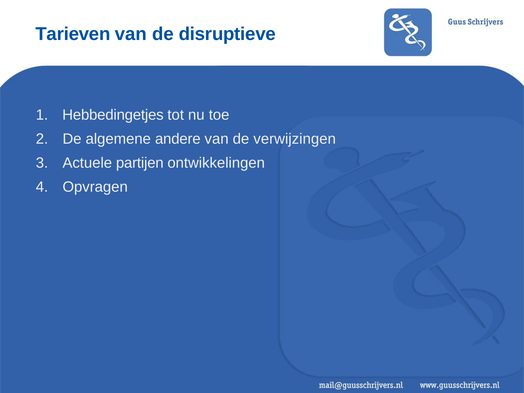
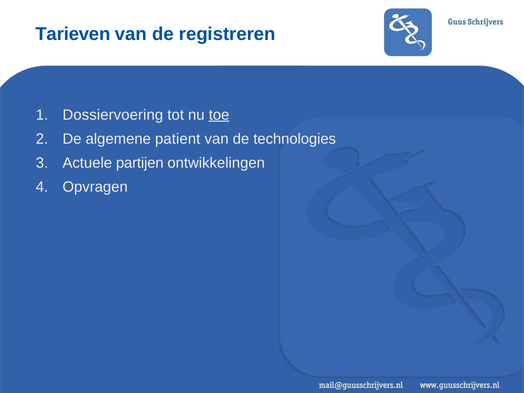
disruptieve: disruptieve -> registreren
Hebbedingetjes: Hebbedingetjes -> Dossiervoering
toe underline: none -> present
andere: andere -> patient
verwijzingen: verwijzingen -> technologies
